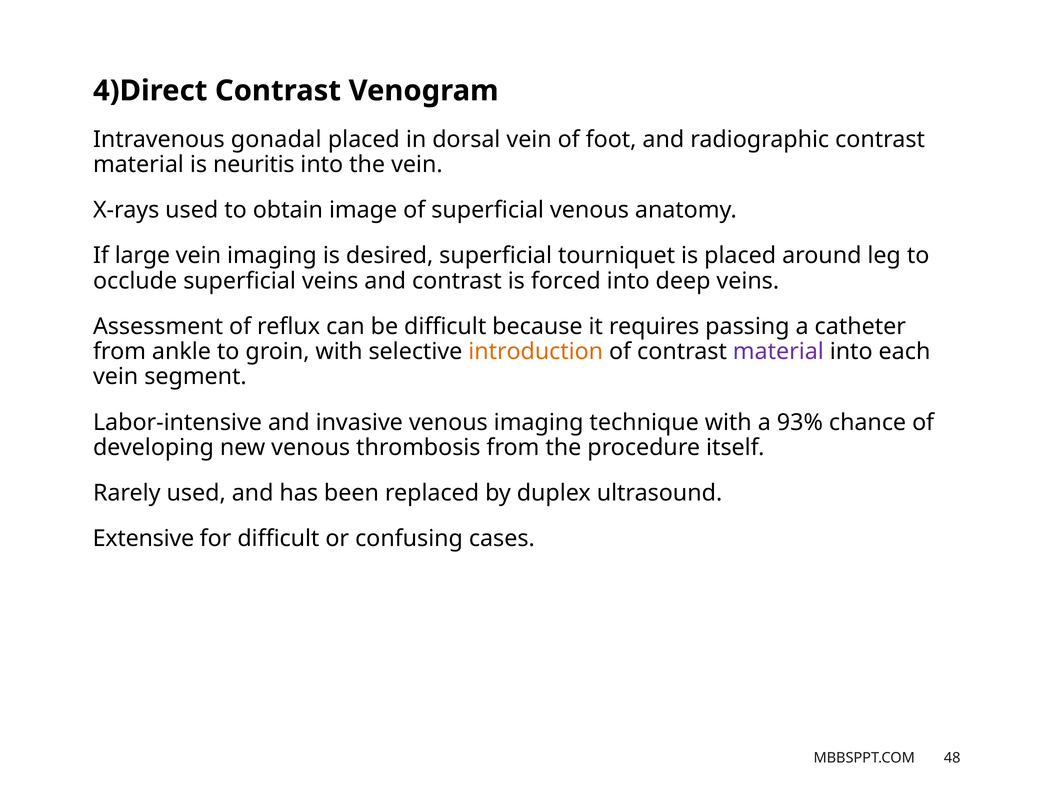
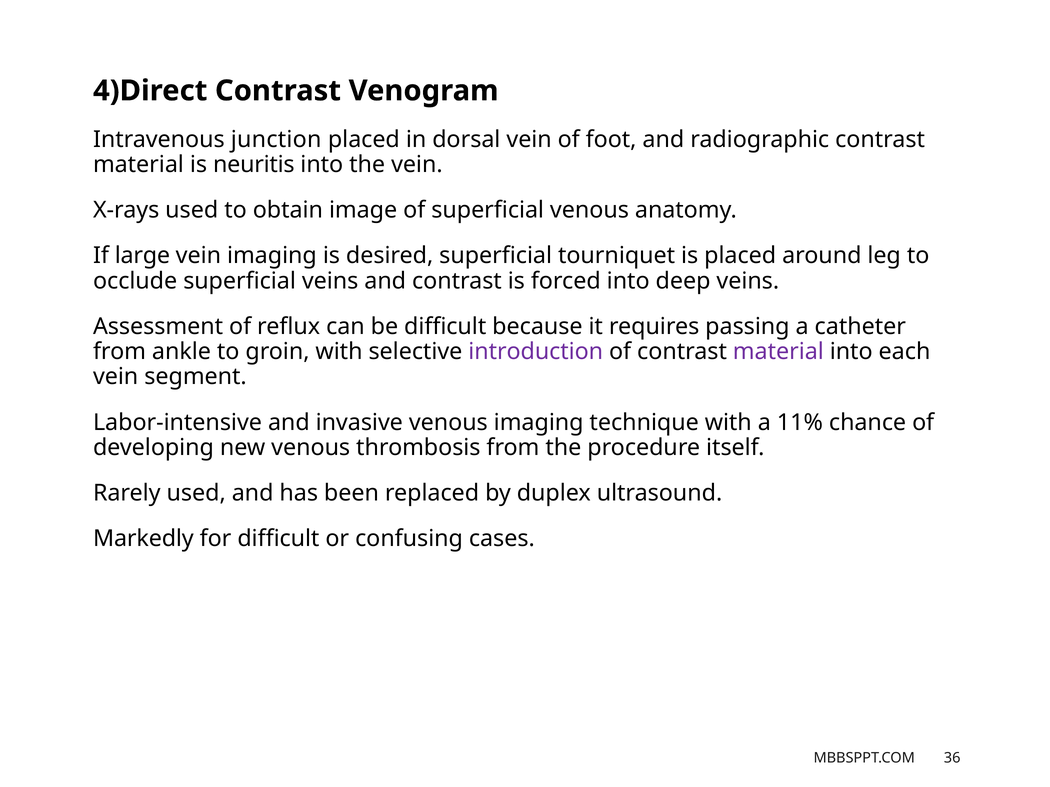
gonadal: gonadal -> junction
introduction colour: orange -> purple
93%: 93% -> 11%
Extensive: Extensive -> Markedly
48: 48 -> 36
